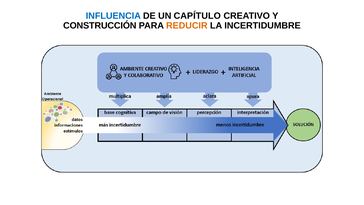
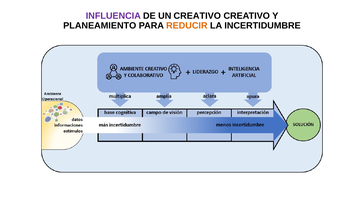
INFLUENCIA colour: blue -> purple
UN CAPÍTULO: CAPÍTULO -> CREATIVO
CONSTRUCCIÓN: CONSTRUCCIÓN -> PLANEAMIENTO
